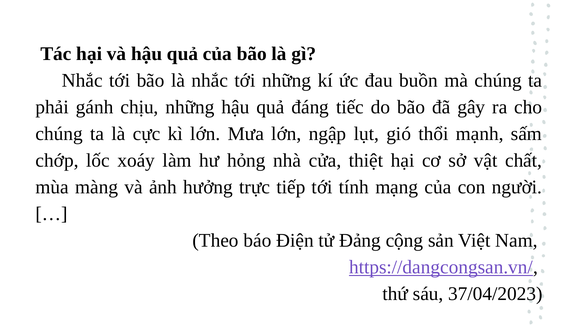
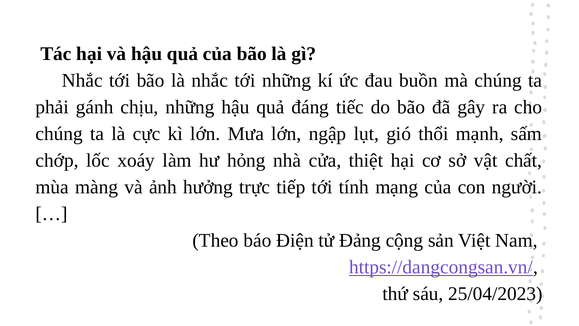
37/04/2023: 37/04/2023 -> 25/04/2023
